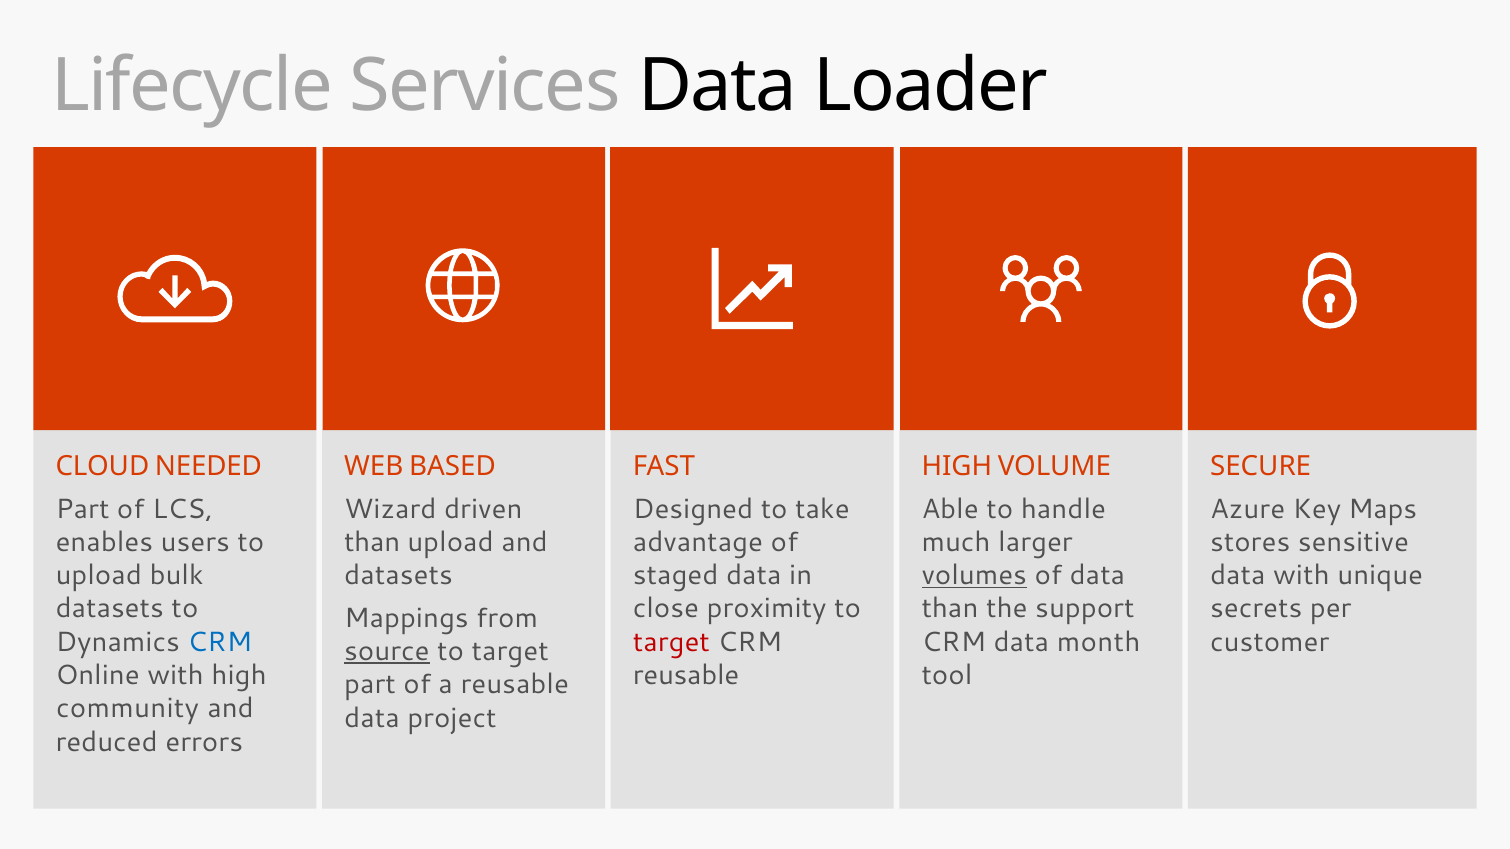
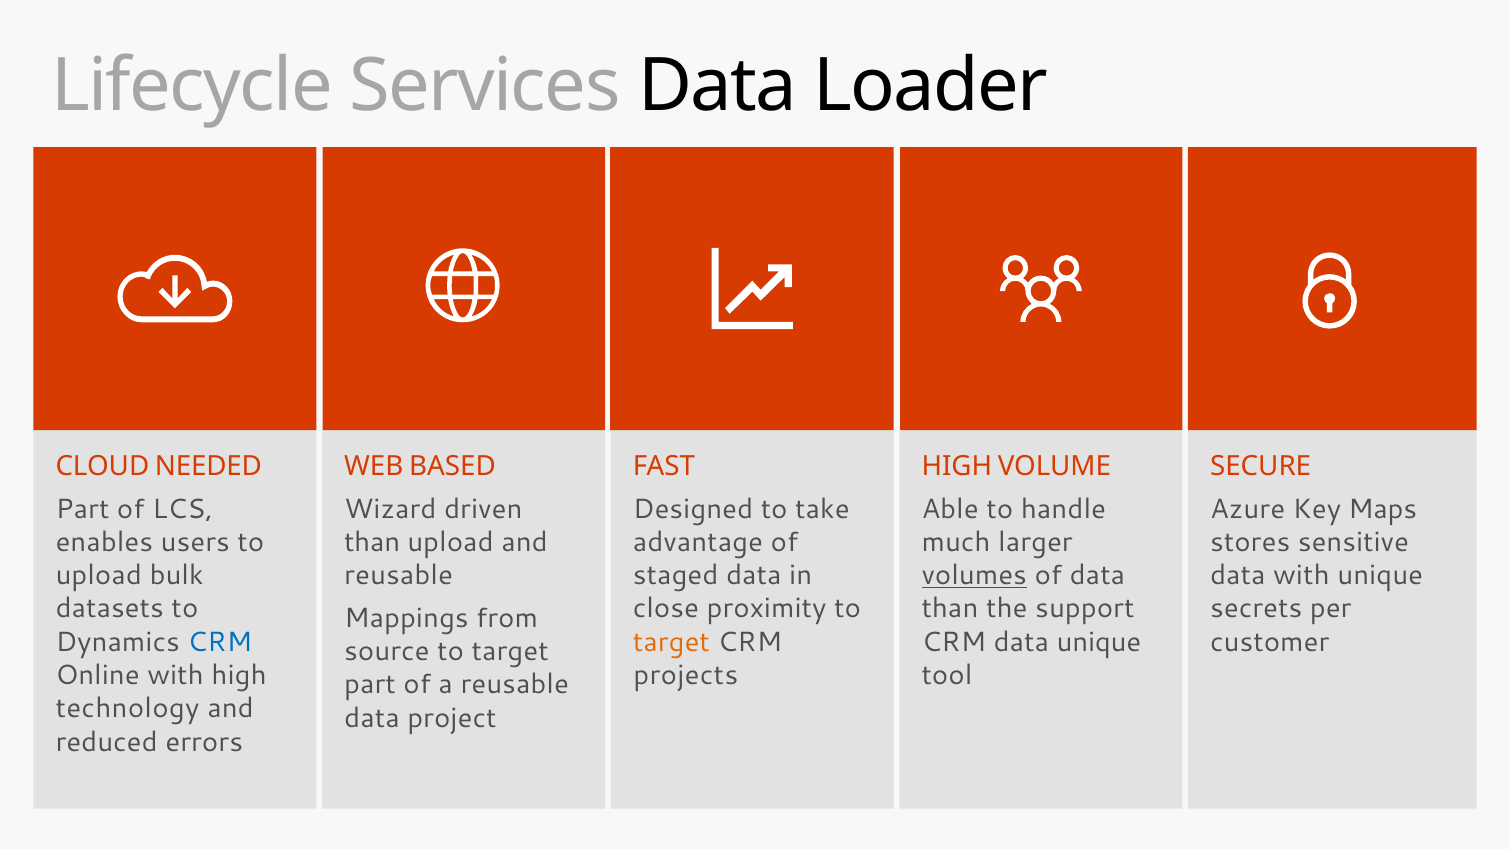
datasets at (399, 576): datasets -> reusable
target at (671, 642) colour: red -> orange
data month: month -> unique
source underline: present -> none
reusable at (686, 676): reusable -> projects
community: community -> technology
